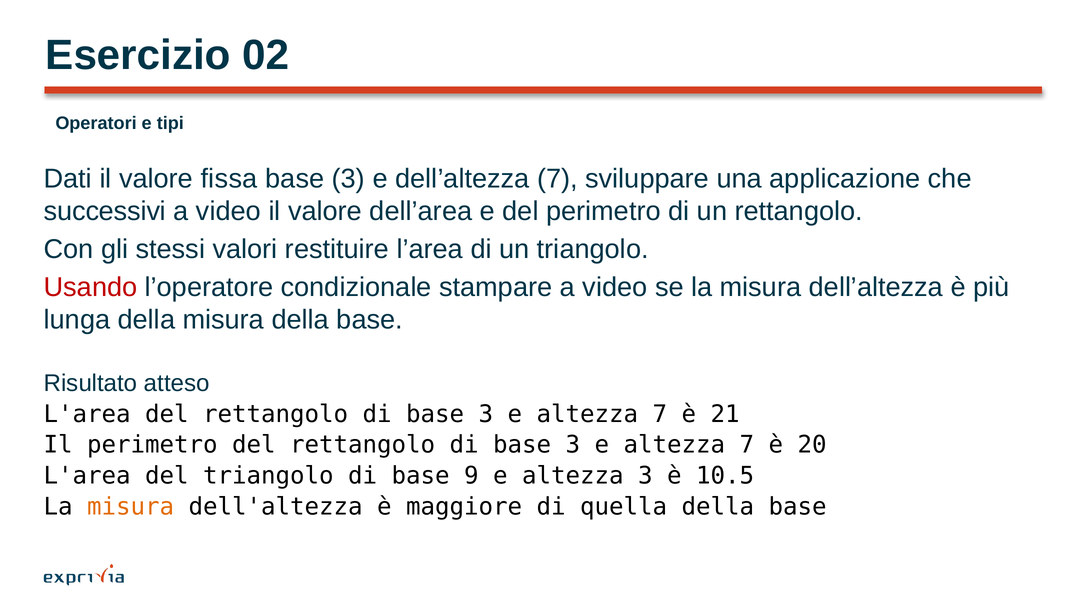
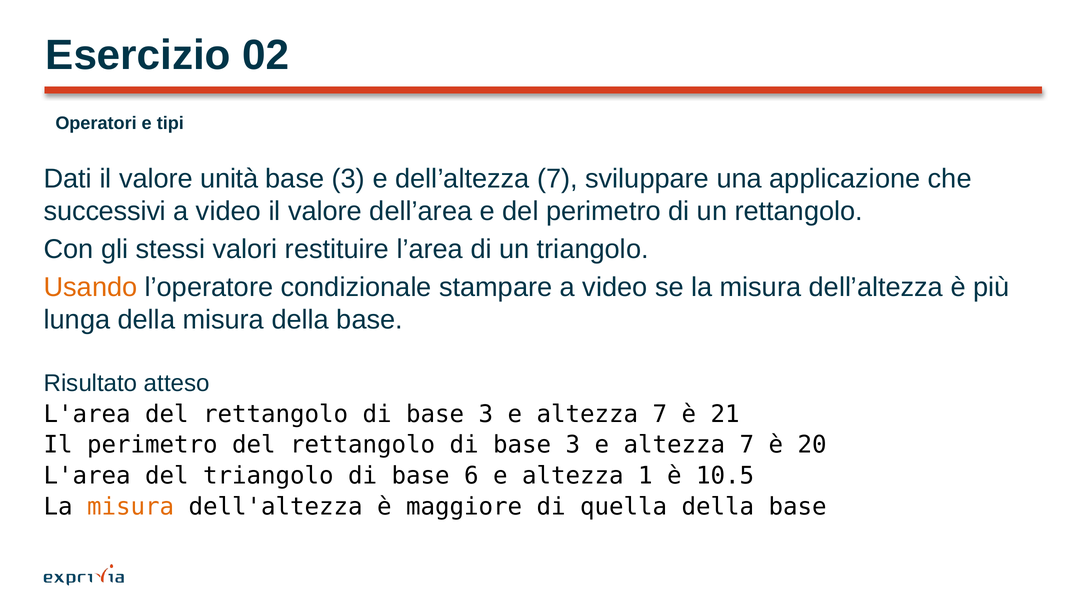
fissa: fissa -> unità
Usando colour: red -> orange
9: 9 -> 6
altezza 3: 3 -> 1
